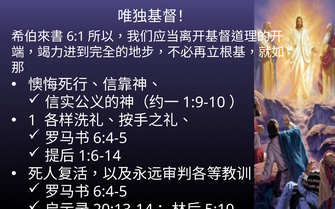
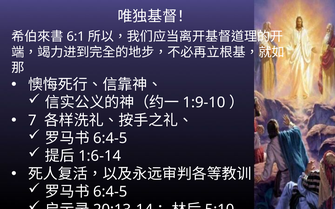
1: 1 -> 7
